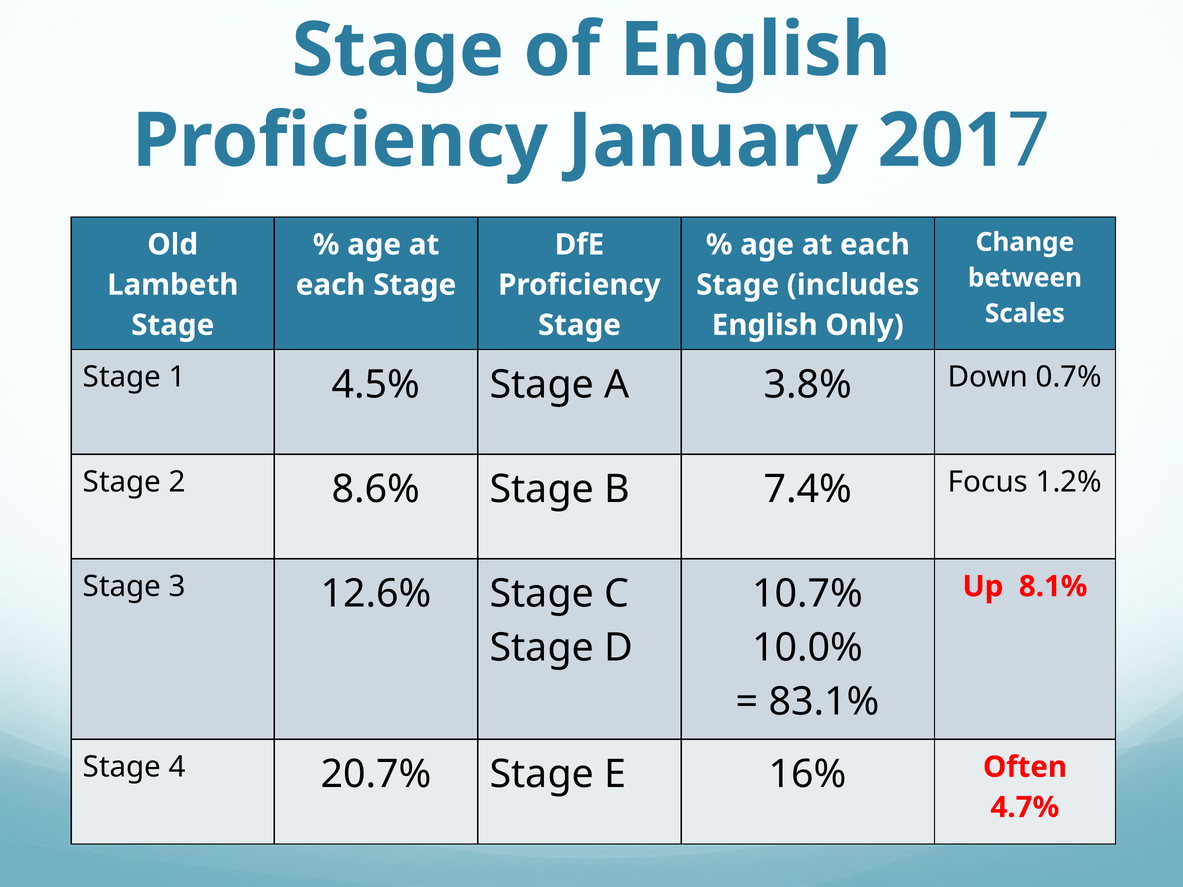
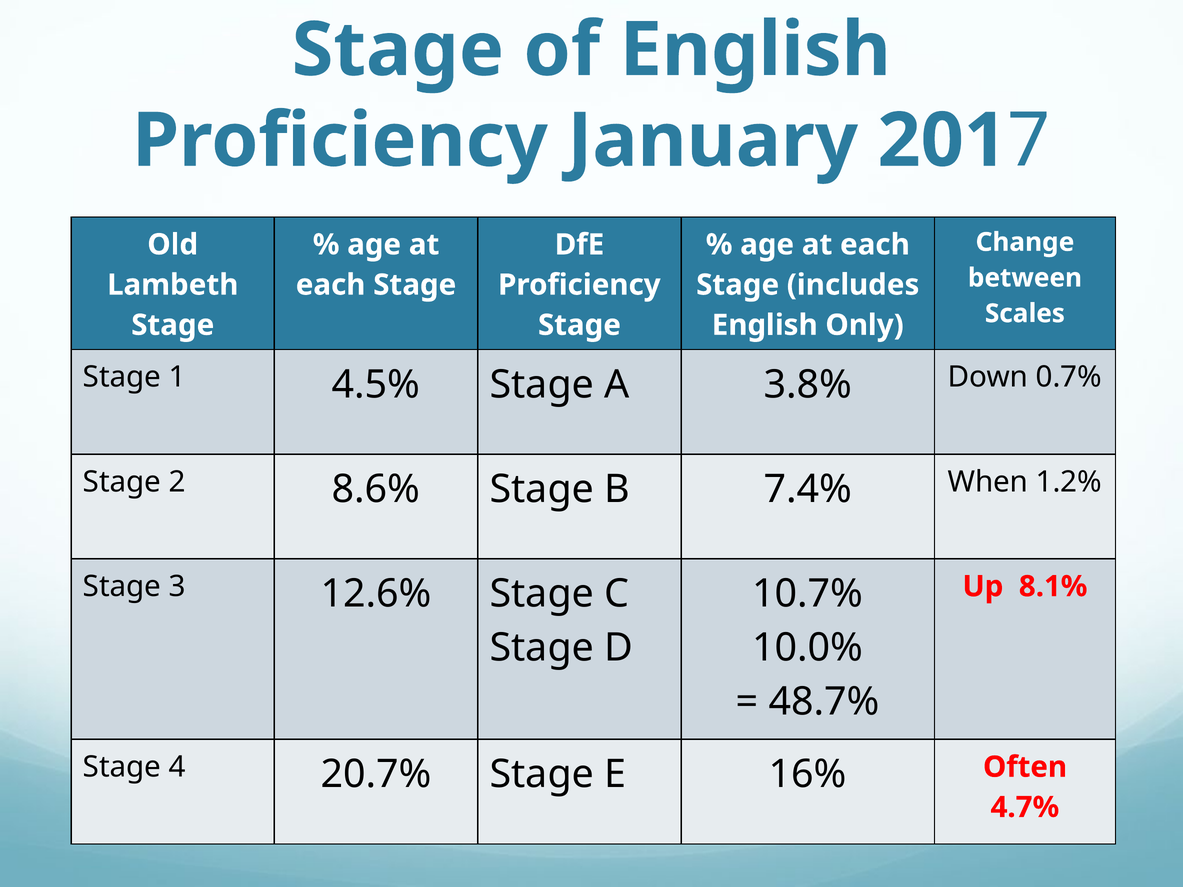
Focus: Focus -> When
83.1%: 83.1% -> 48.7%
